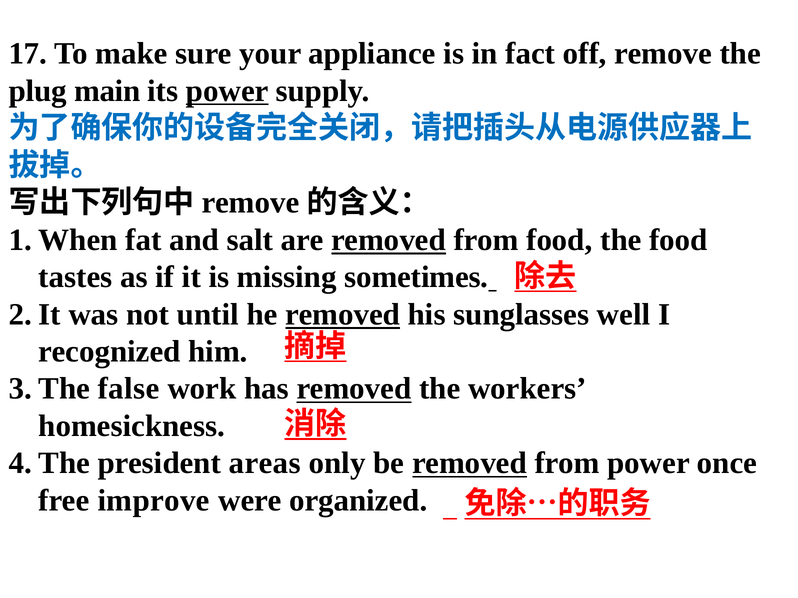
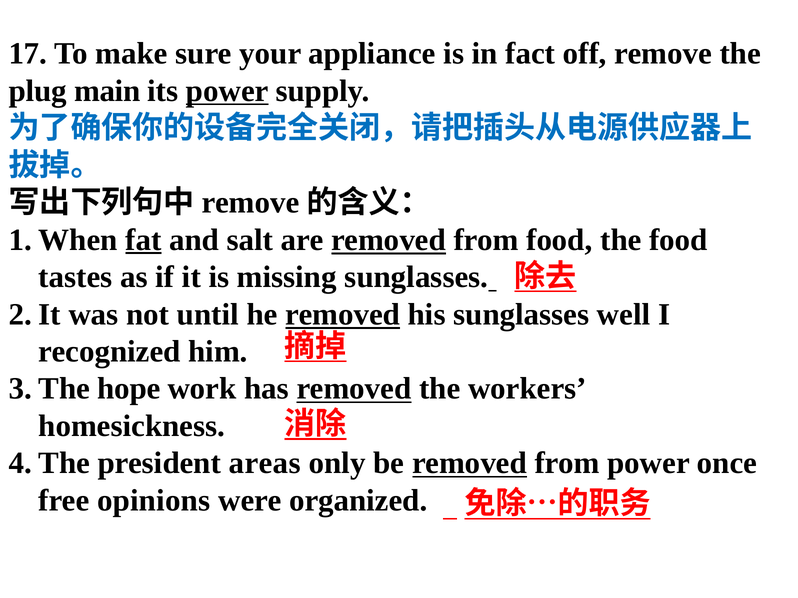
fat underline: none -> present
missing sometimes: sometimes -> sunglasses
false: false -> hope
improve: improve -> opinions
